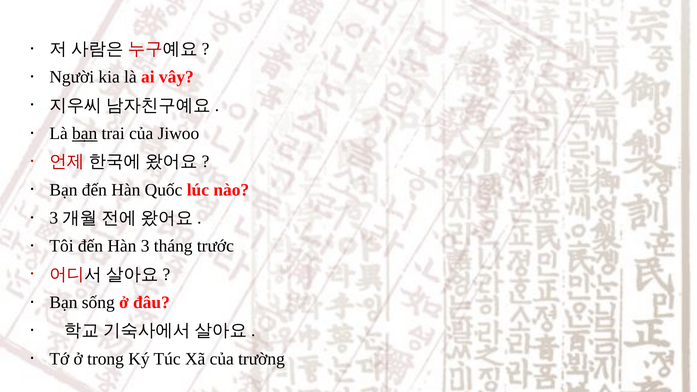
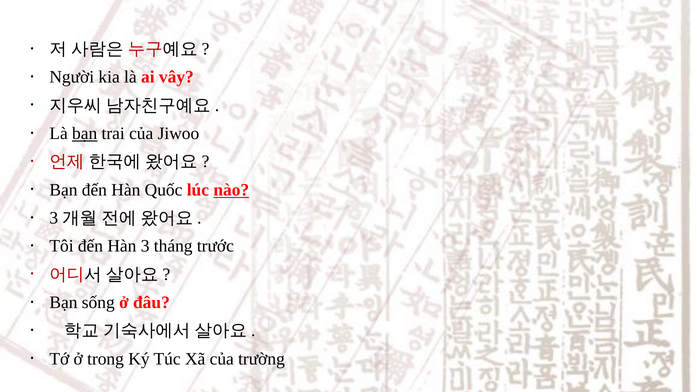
nào underline: none -> present
